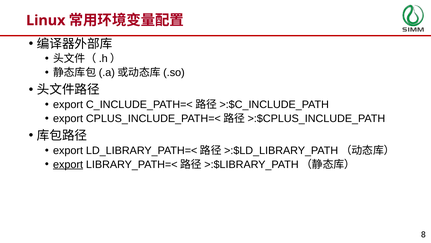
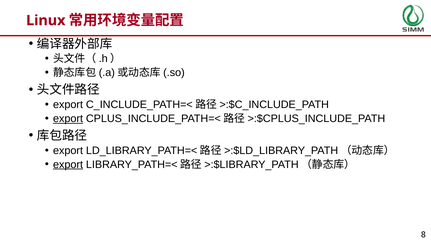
export at (68, 118) underline: none -> present
